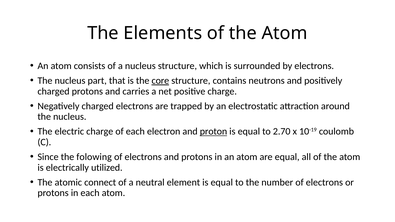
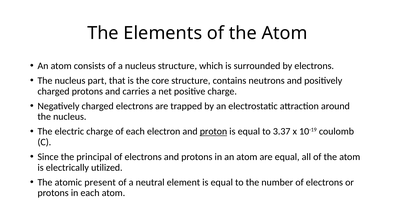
core underline: present -> none
2.70: 2.70 -> 3.37
folowing: folowing -> principal
connect: connect -> present
